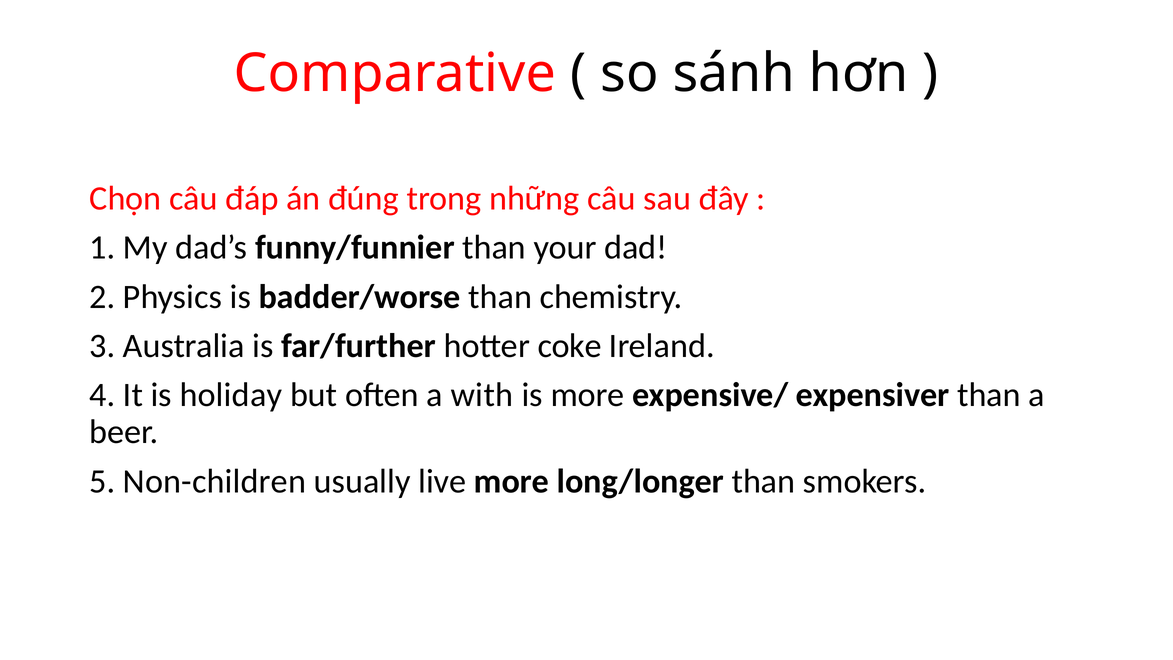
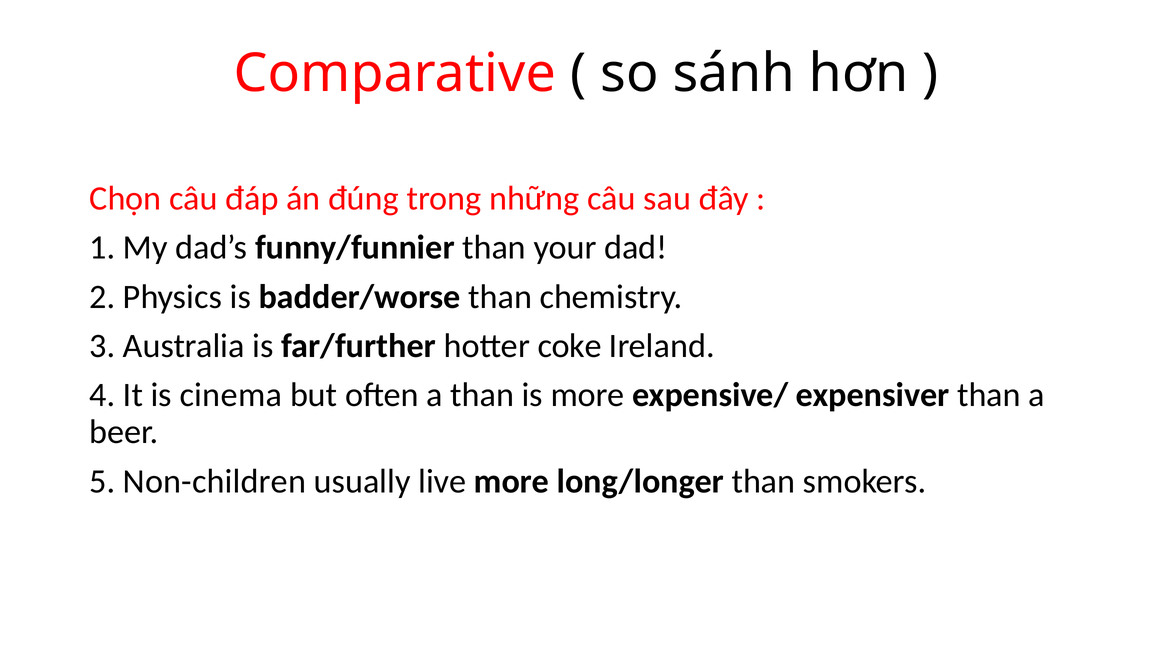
holiday: holiday -> cinema
a with: with -> than
